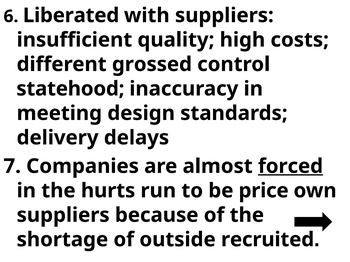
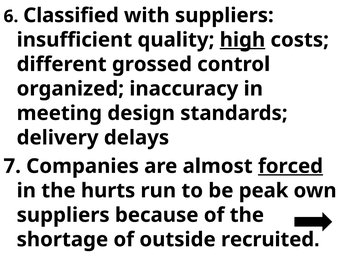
Liberated: Liberated -> Classified
high underline: none -> present
statehood: statehood -> organized
price: price -> peak
